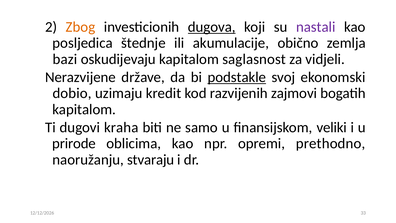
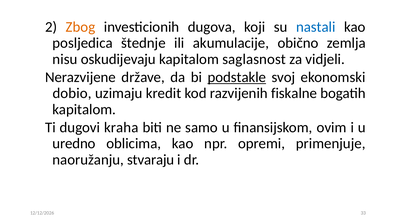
dugova underline: present -> none
nastali colour: purple -> blue
bazi: bazi -> nisu
zajmovi: zajmovi -> fiskalne
veliki: veliki -> ovim
prirode: prirode -> uredno
prethodno: prethodno -> primenjuje
